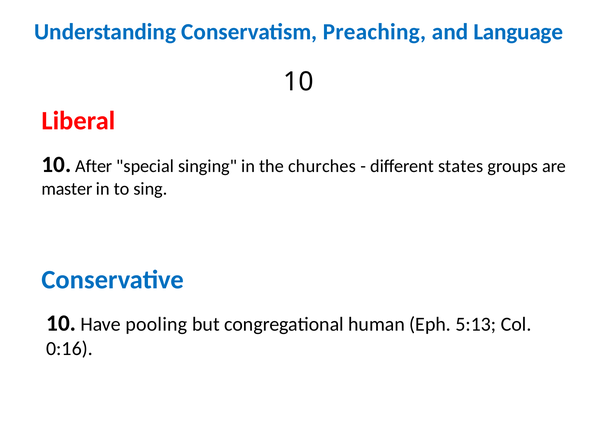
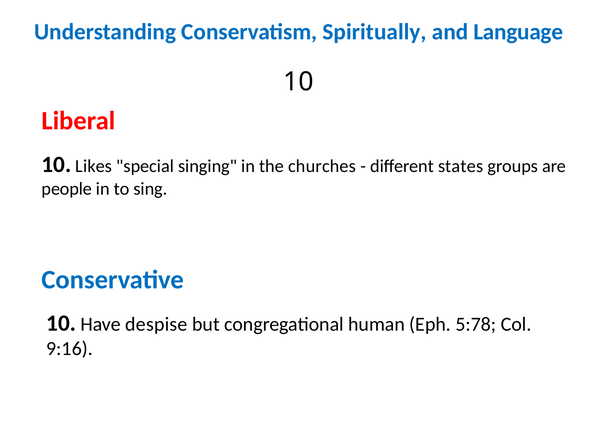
Preaching: Preaching -> Spiritually
After: After -> Likes
master: master -> people
pooling: pooling -> despise
5:13: 5:13 -> 5:78
0:16: 0:16 -> 9:16
